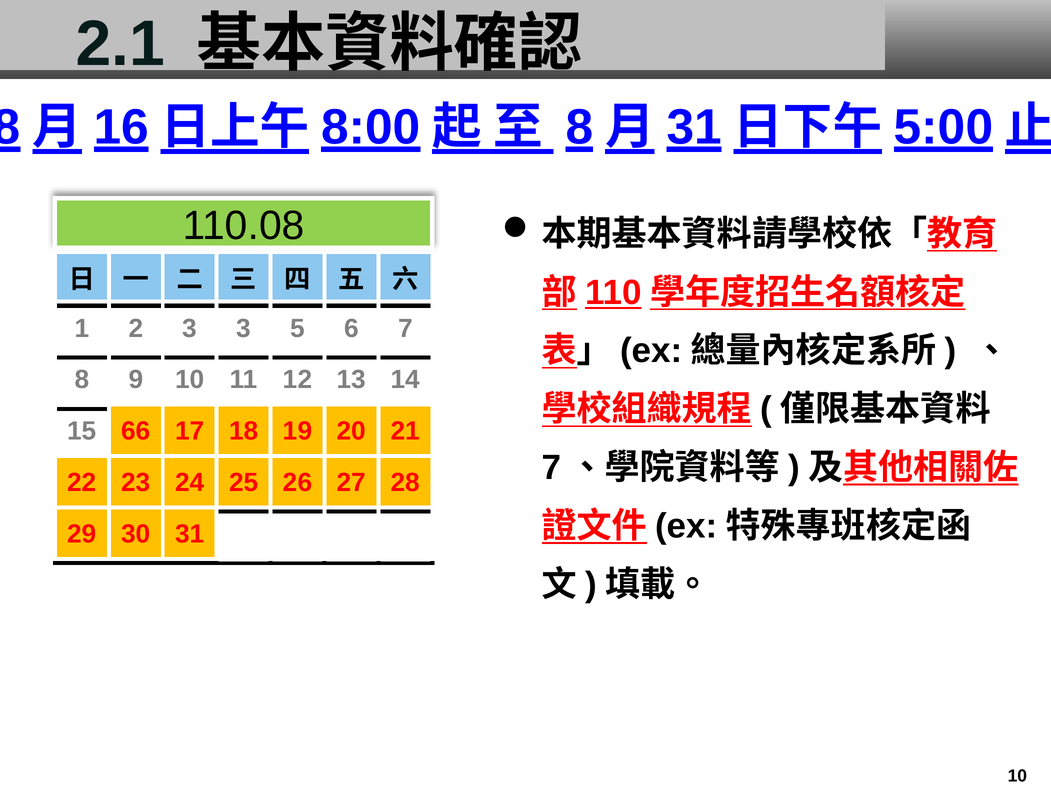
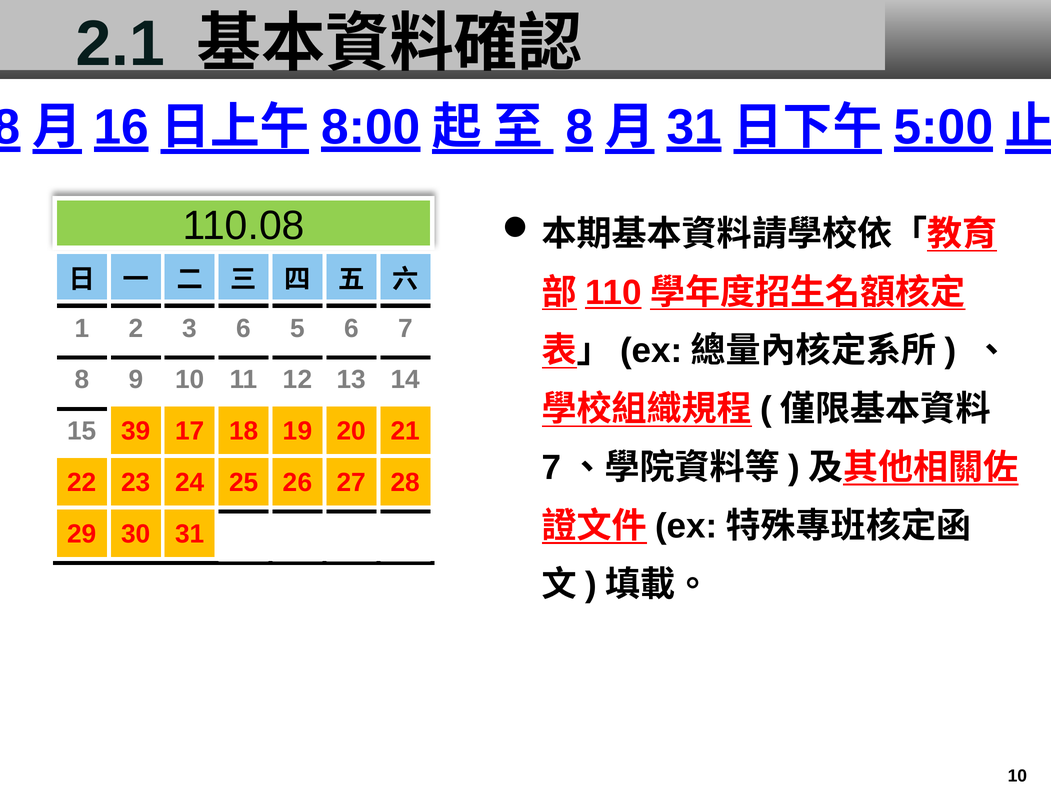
3 3: 3 -> 6
66: 66 -> 39
